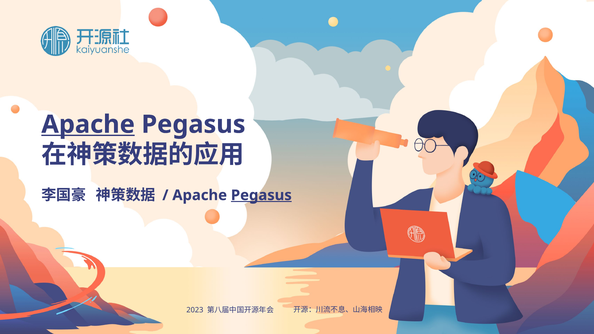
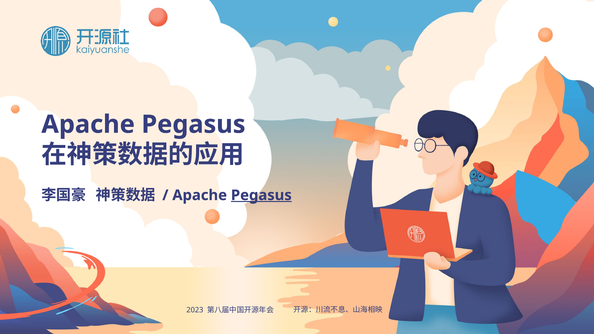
Apache at (88, 124) underline: present -> none
